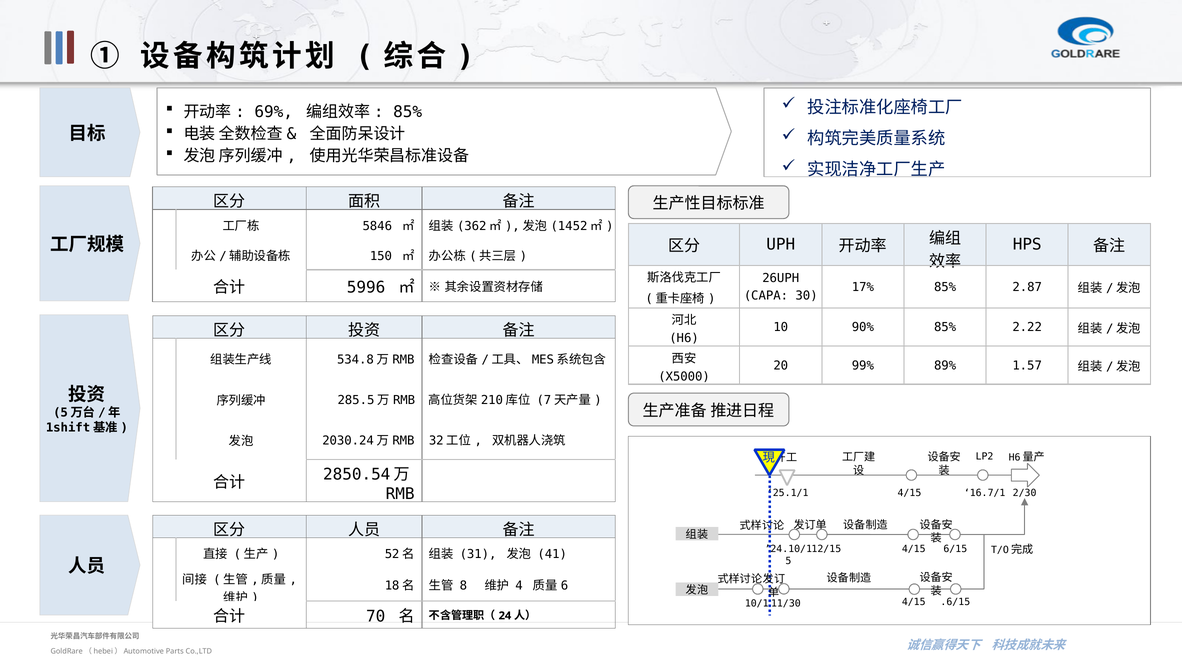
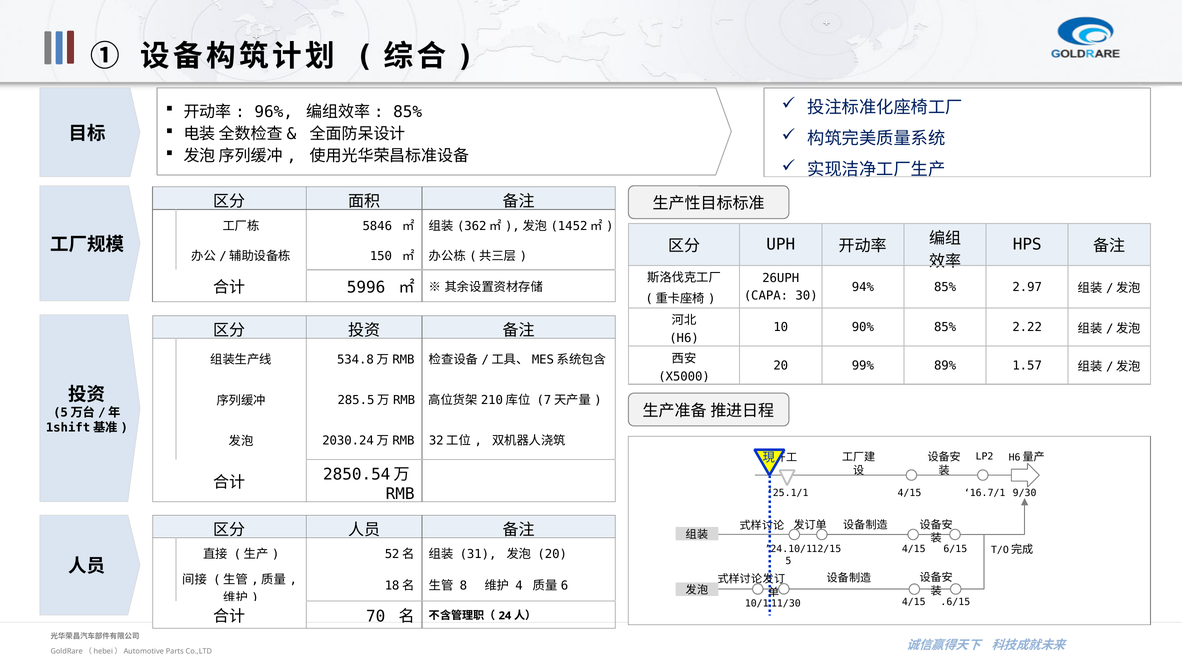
69%: 69% -> 96%
17%: 17% -> 94%
2.87: 2.87 -> 2.97
2/30: 2/30 -> 9/30
41 at (552, 554): 41 -> 20
